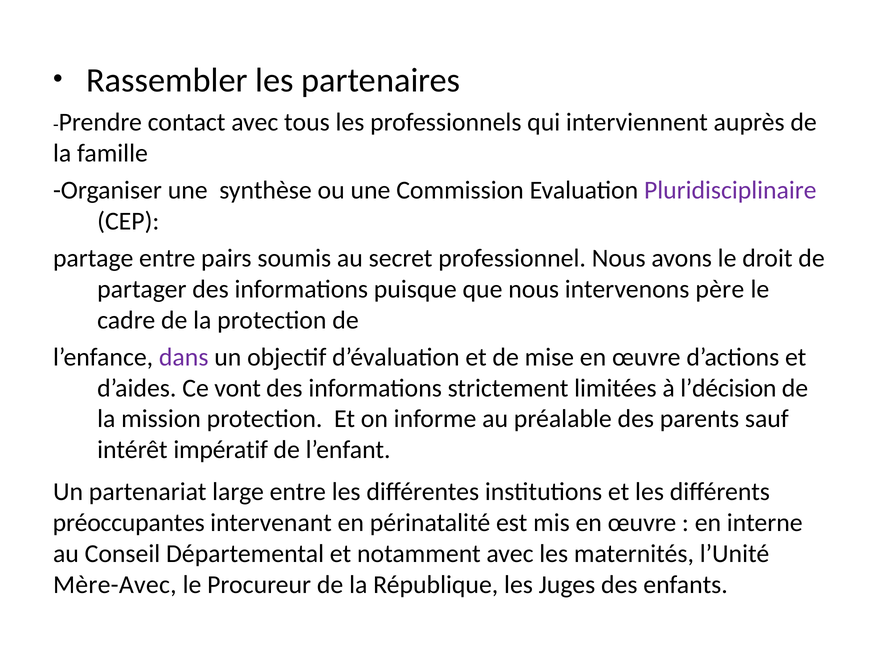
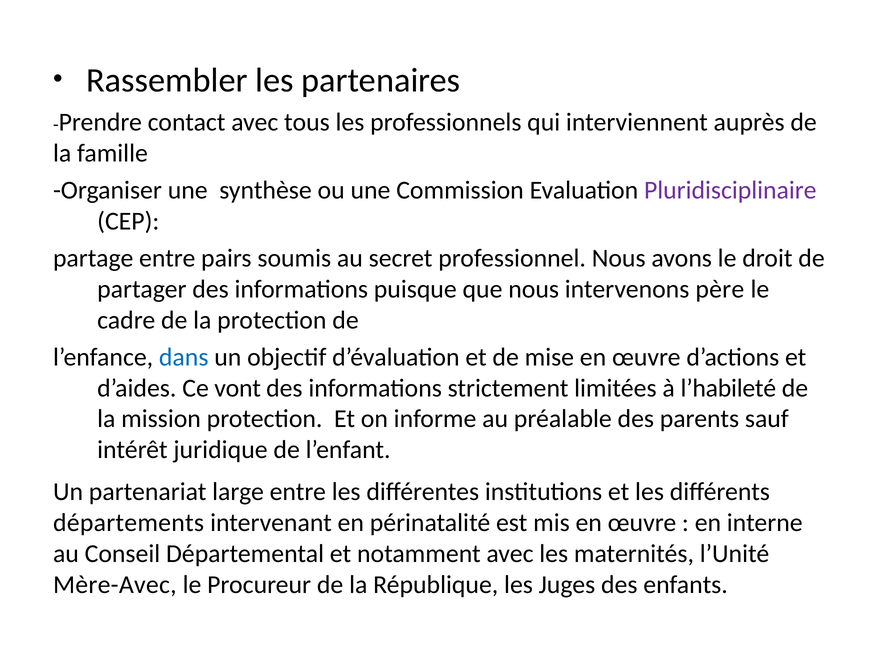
dans colour: purple -> blue
l’décision: l’décision -> l’habileté
impératif: impératif -> juridique
préoccupantes: préoccupantes -> départements
